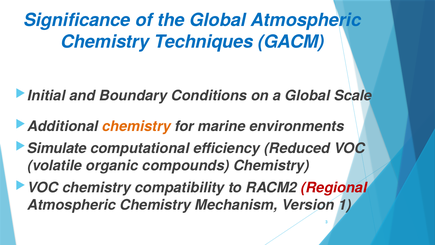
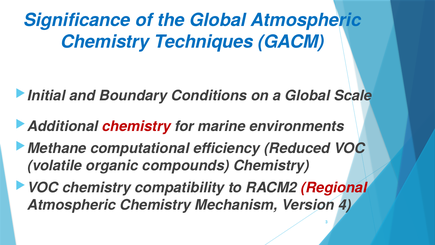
chemistry at (136, 126) colour: orange -> red
Simulate: Simulate -> Methane
1: 1 -> 4
